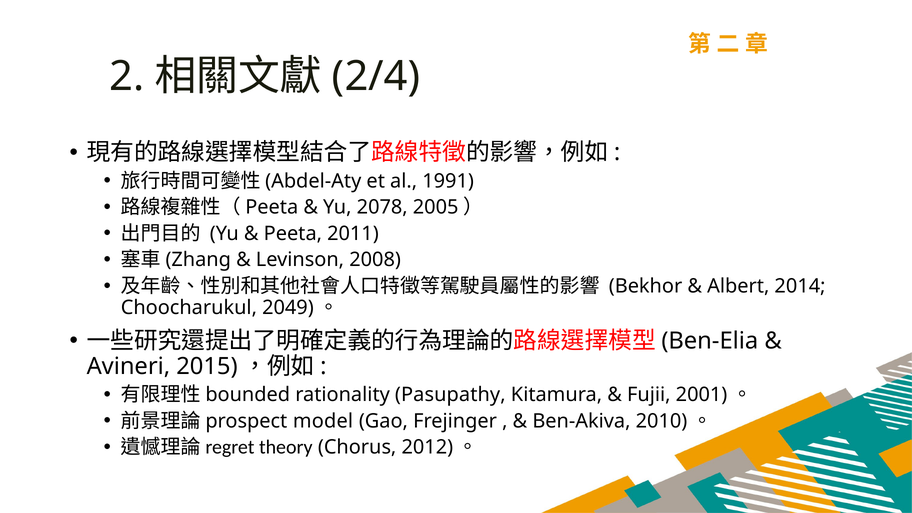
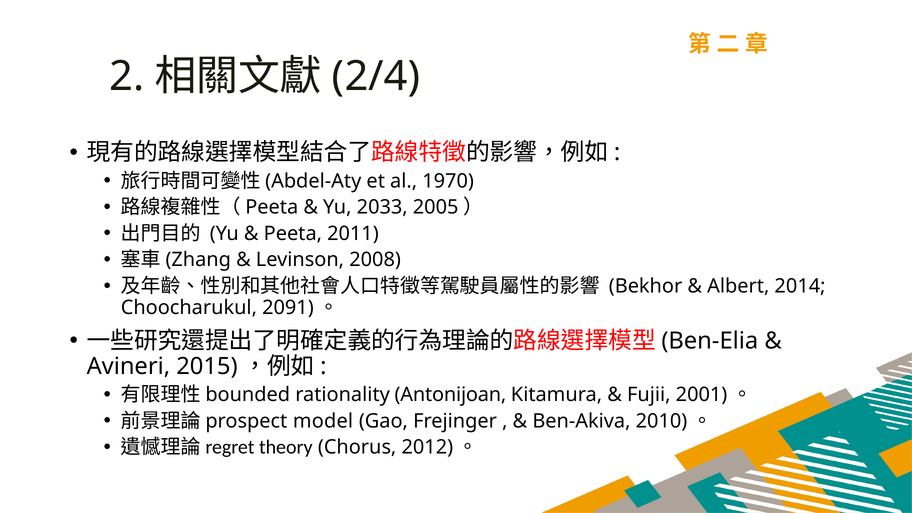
1991: 1991 -> 1970
2078: 2078 -> 2033
2049: 2049 -> 2091
Pasupathy: Pasupathy -> Antonijoan
